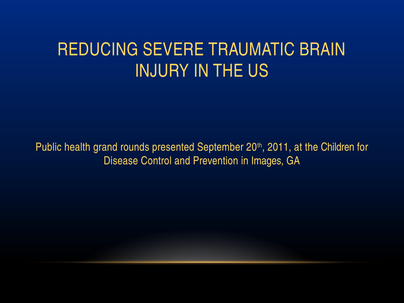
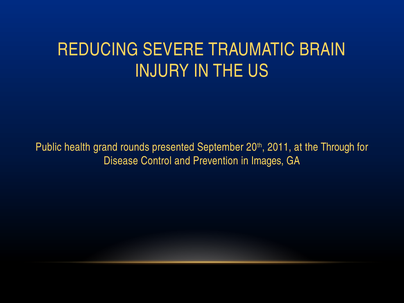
Children: Children -> Through
